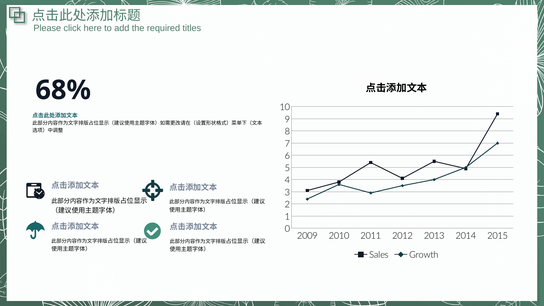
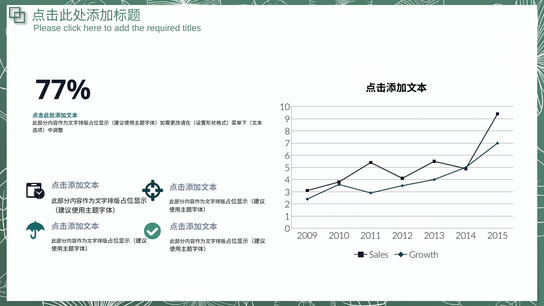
68%: 68% -> 77%
